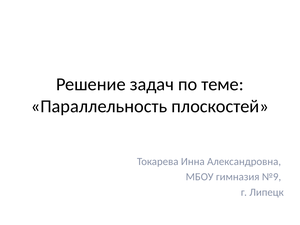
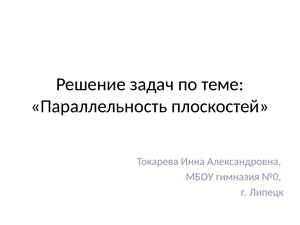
№9: №9 -> №0
